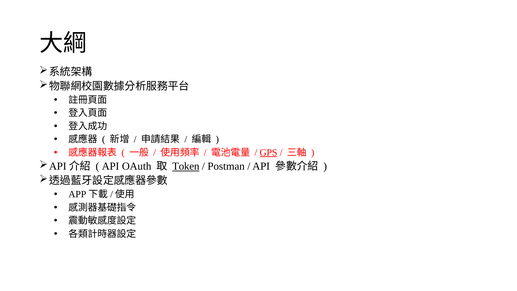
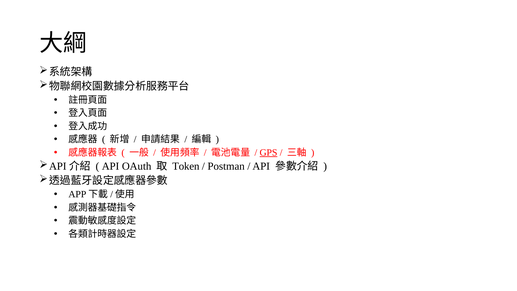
Token underline: present -> none
